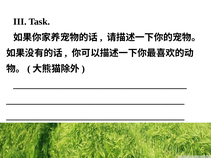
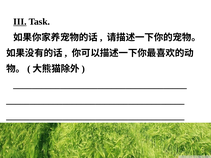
III underline: none -> present
